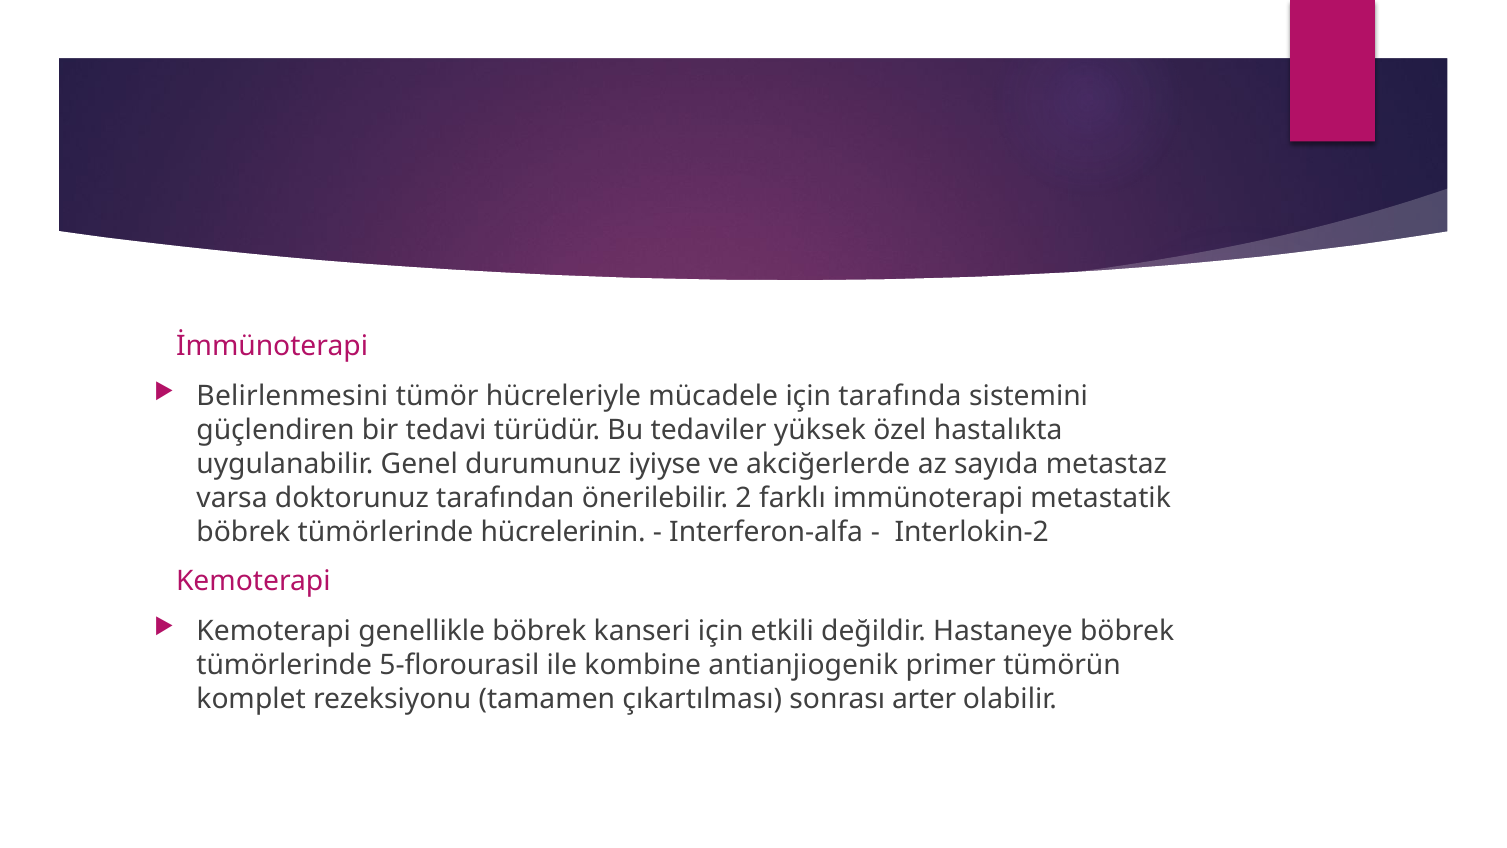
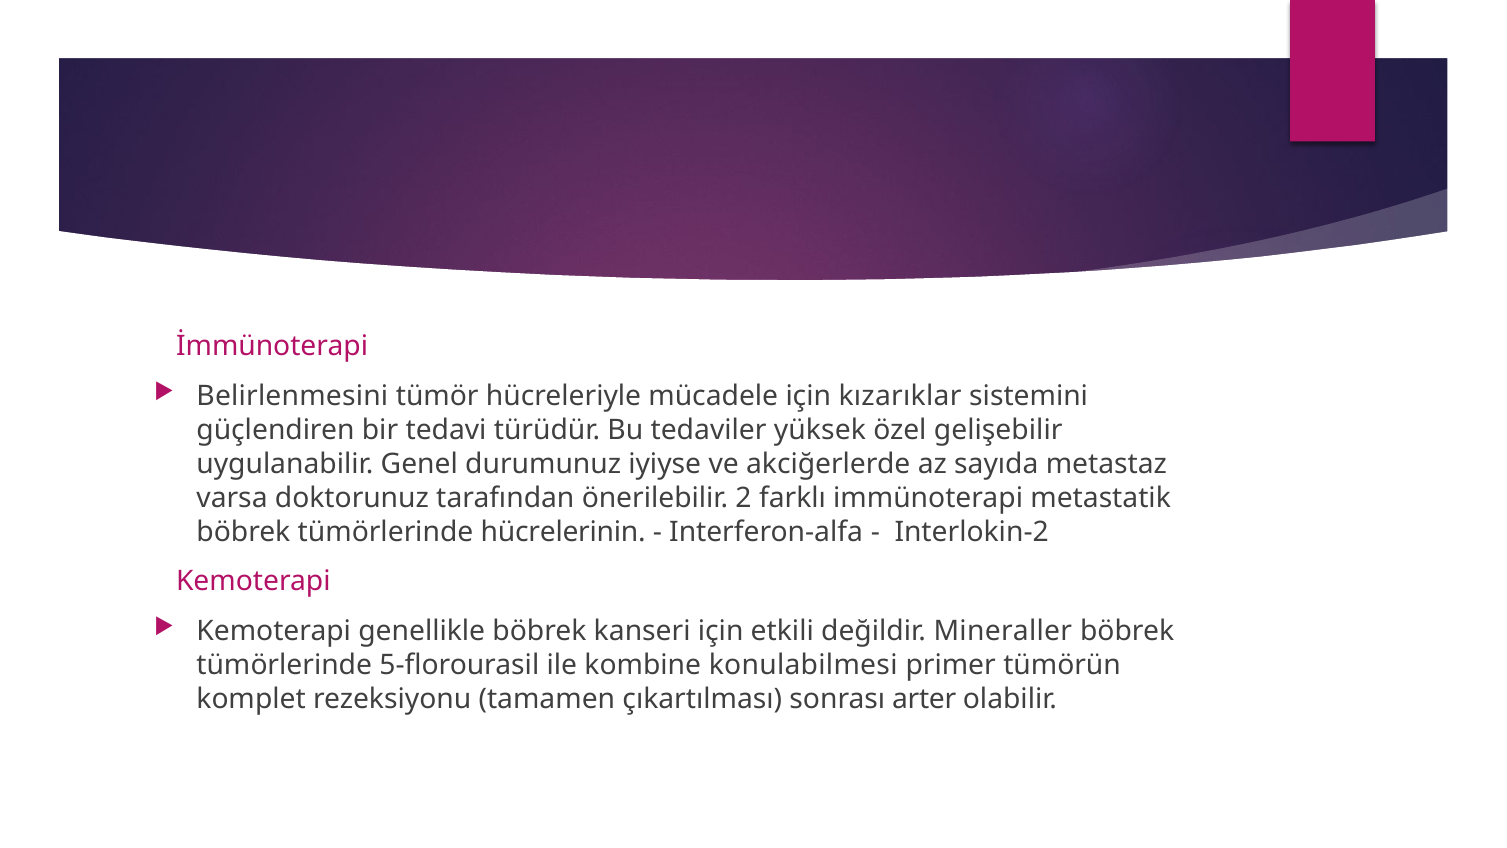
tarafında: tarafında -> kızarıklar
hastalıkta: hastalıkta -> gelişebilir
Hastaneye: Hastaneye -> Mineraller
antianjiogenik: antianjiogenik -> konulabilmesi
